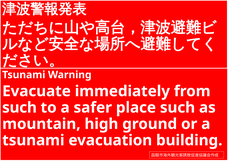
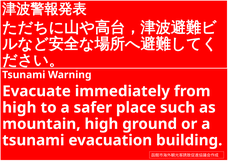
such at (19, 108): such -> high
